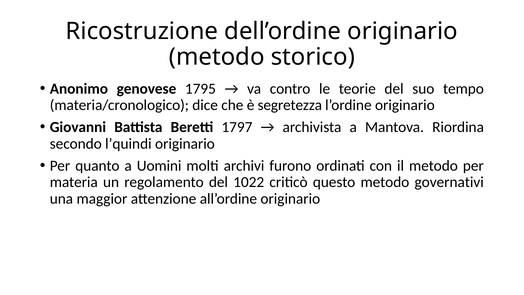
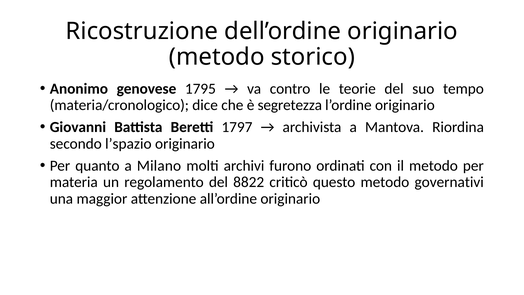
l’quindi: l’quindi -> l’spazio
Uomini: Uomini -> Milano
1022: 1022 -> 8822
